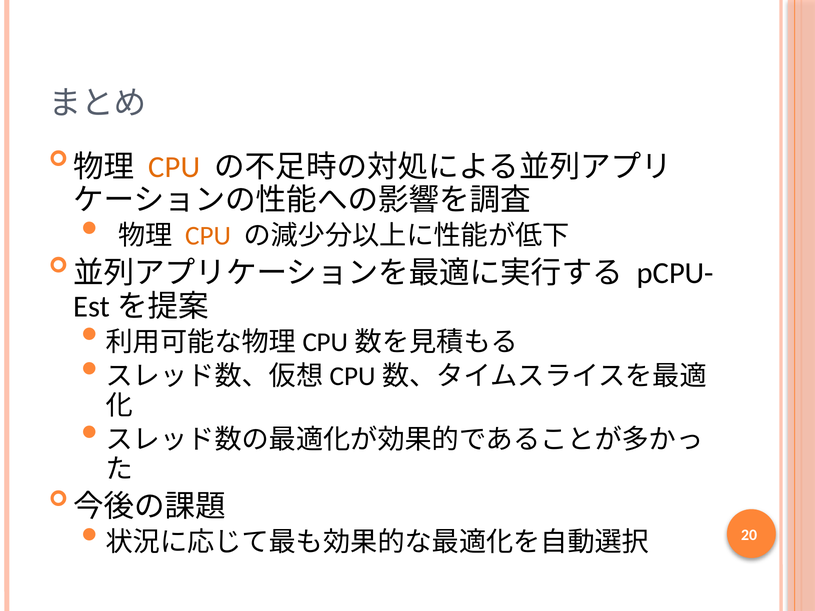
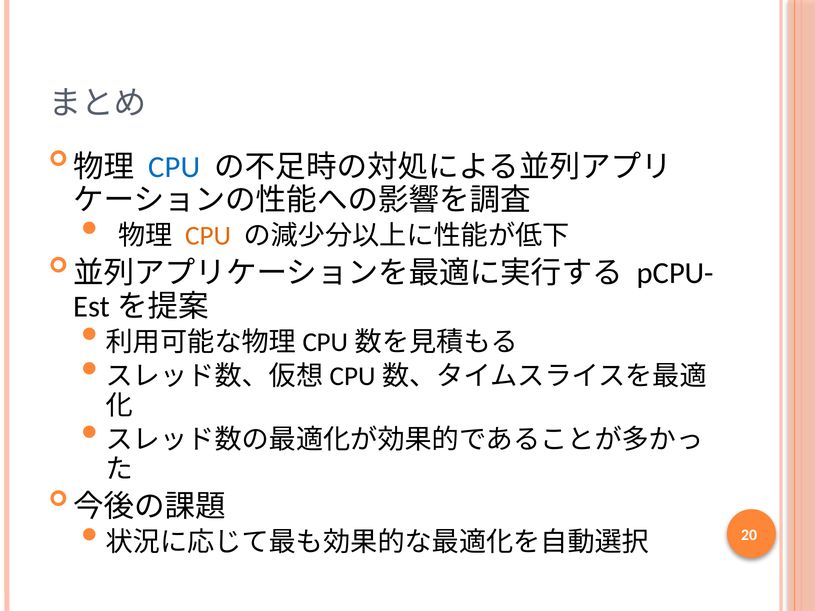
CPU at (174, 167) colour: orange -> blue
